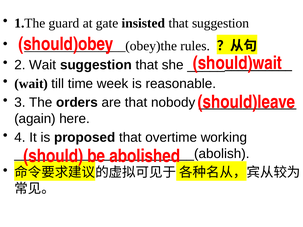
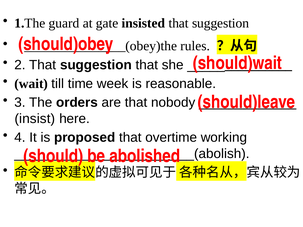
2 Wait: Wait -> That
again: again -> insist
